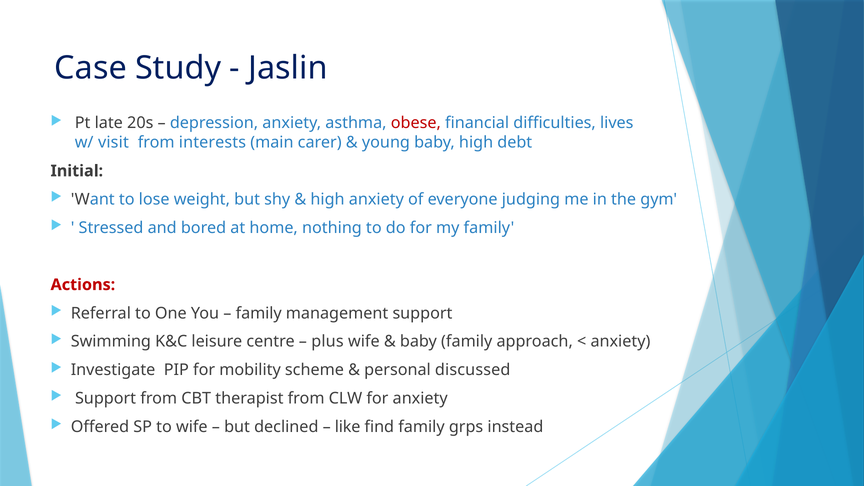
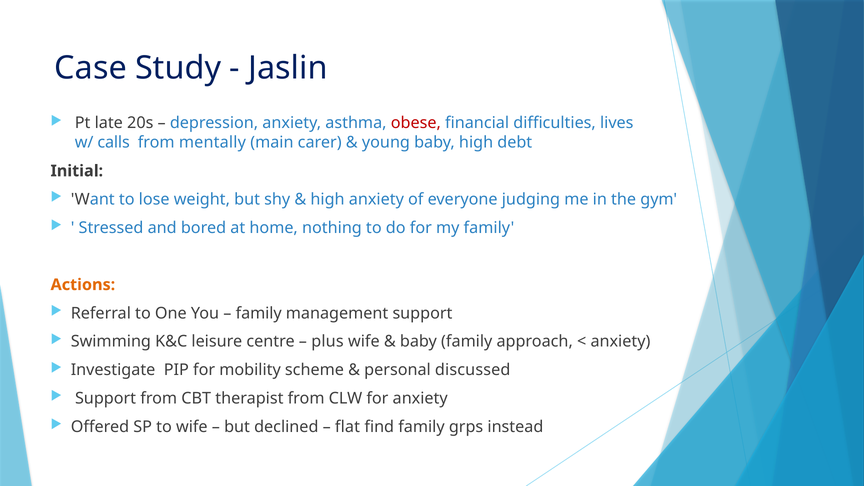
visit: visit -> calls
interests: interests -> mentally
Actions colour: red -> orange
like: like -> flat
